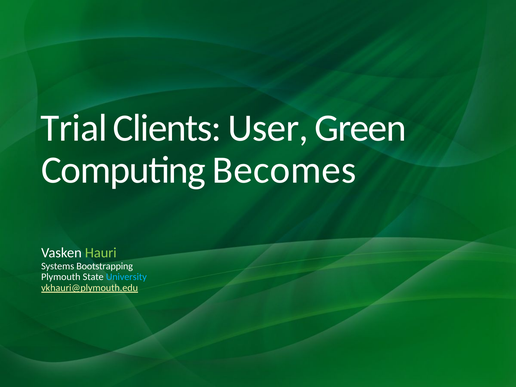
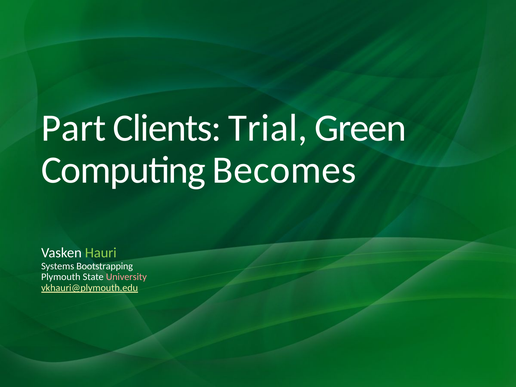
Trial: Trial -> Part
User: User -> Trial
University colour: light blue -> pink
